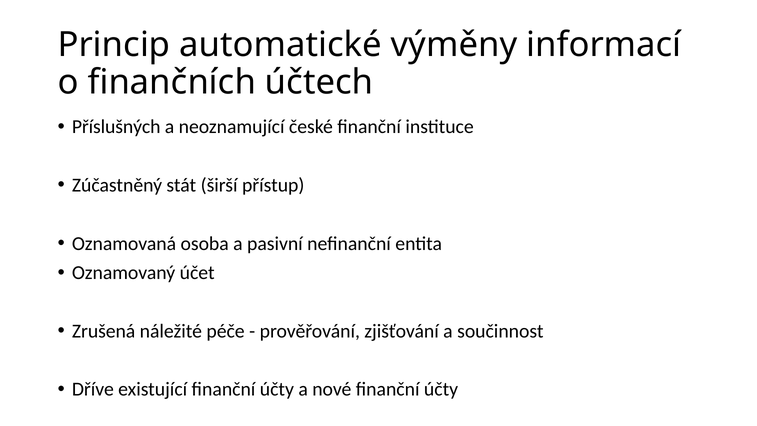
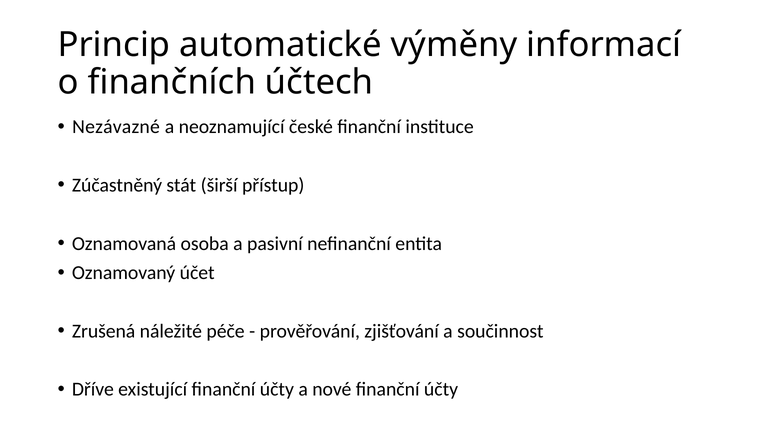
Příslušných: Příslušných -> Nezávazné
